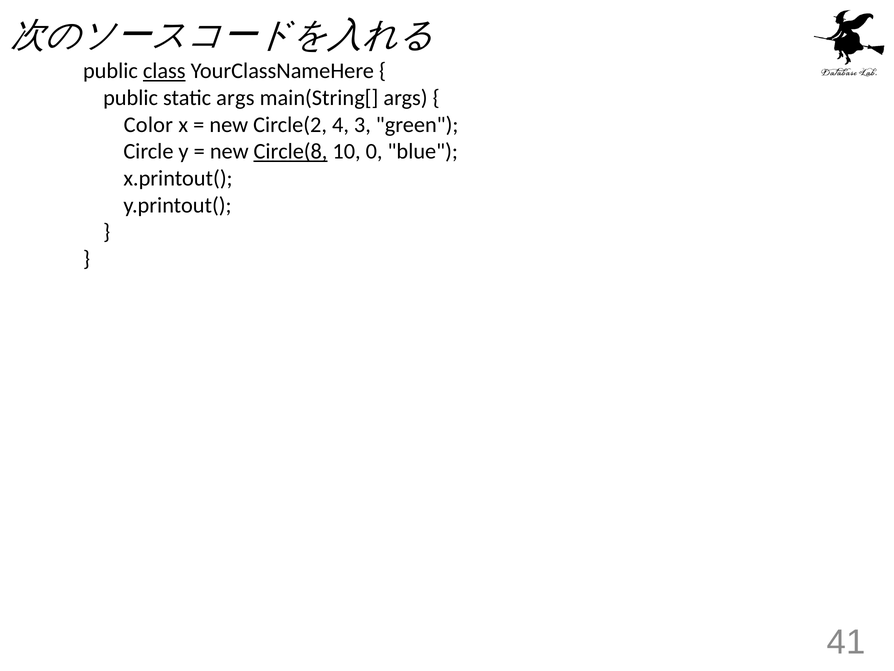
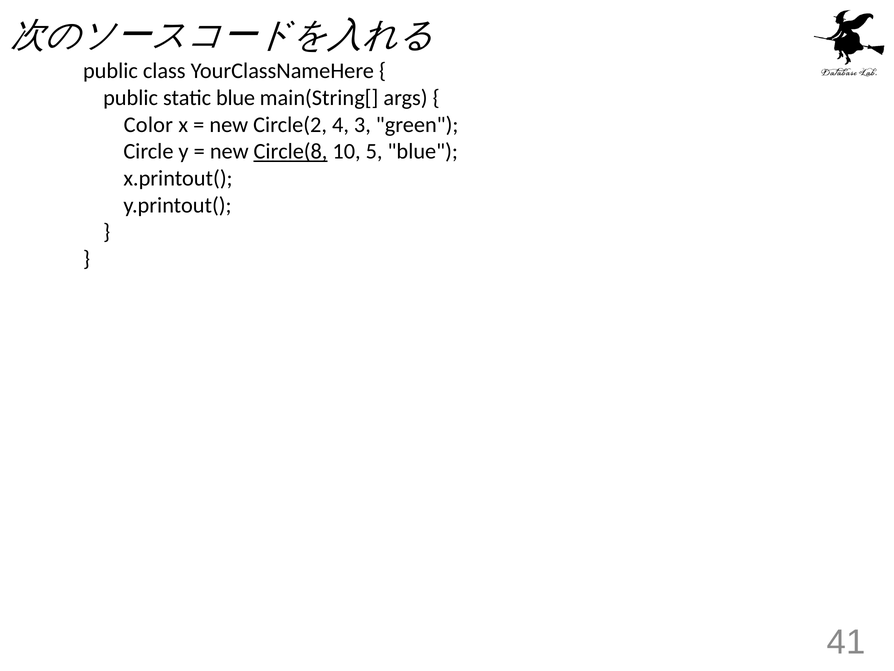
class underline: present -> none
static args: args -> blue
0: 0 -> 5
